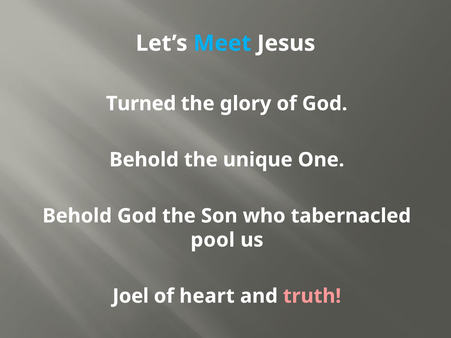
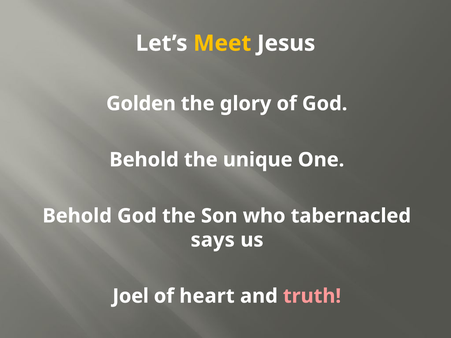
Meet colour: light blue -> yellow
Turned: Turned -> Golden
pool: pool -> says
